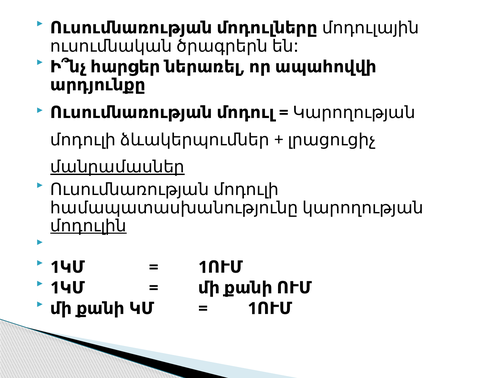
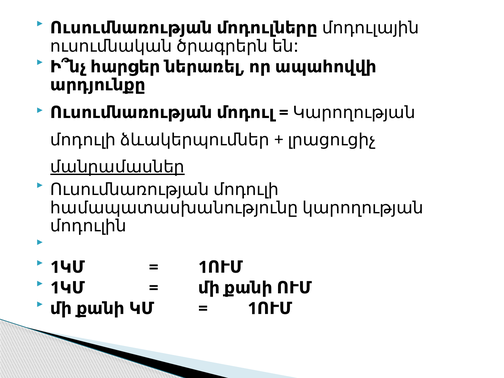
մոդուլին underline: present -> none
